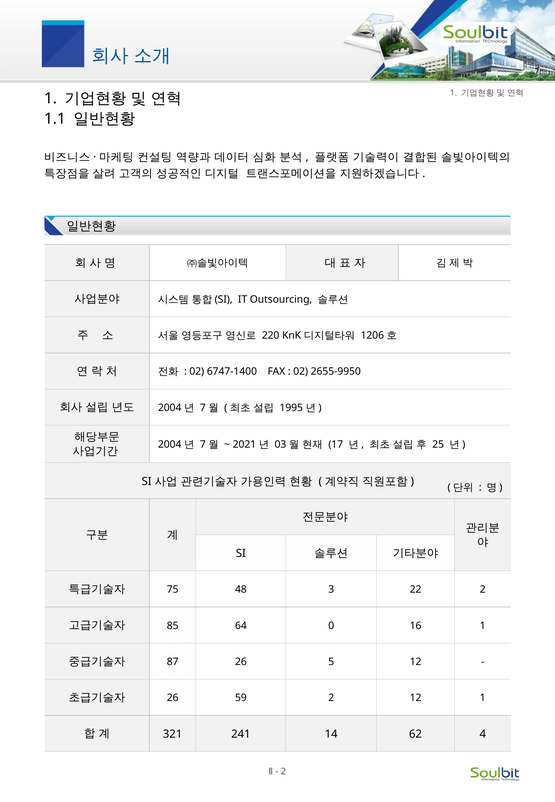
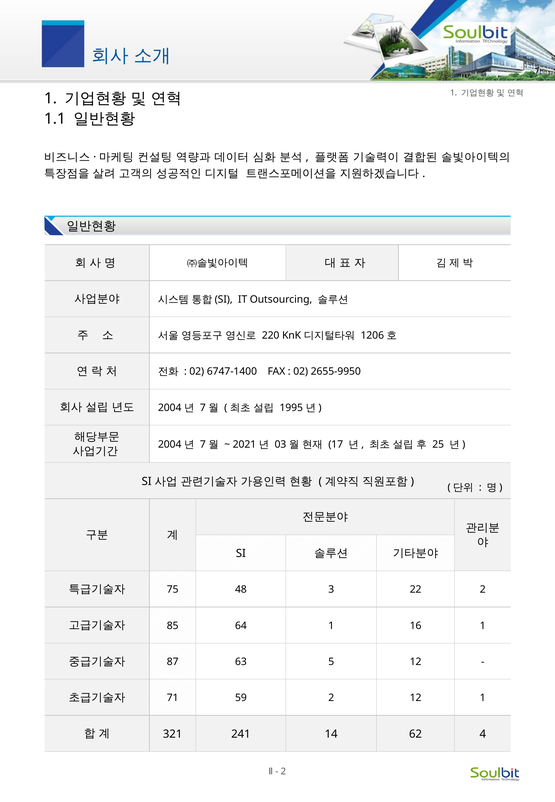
64 0: 0 -> 1
87 26: 26 -> 63
26 at (173, 698): 26 -> 71
